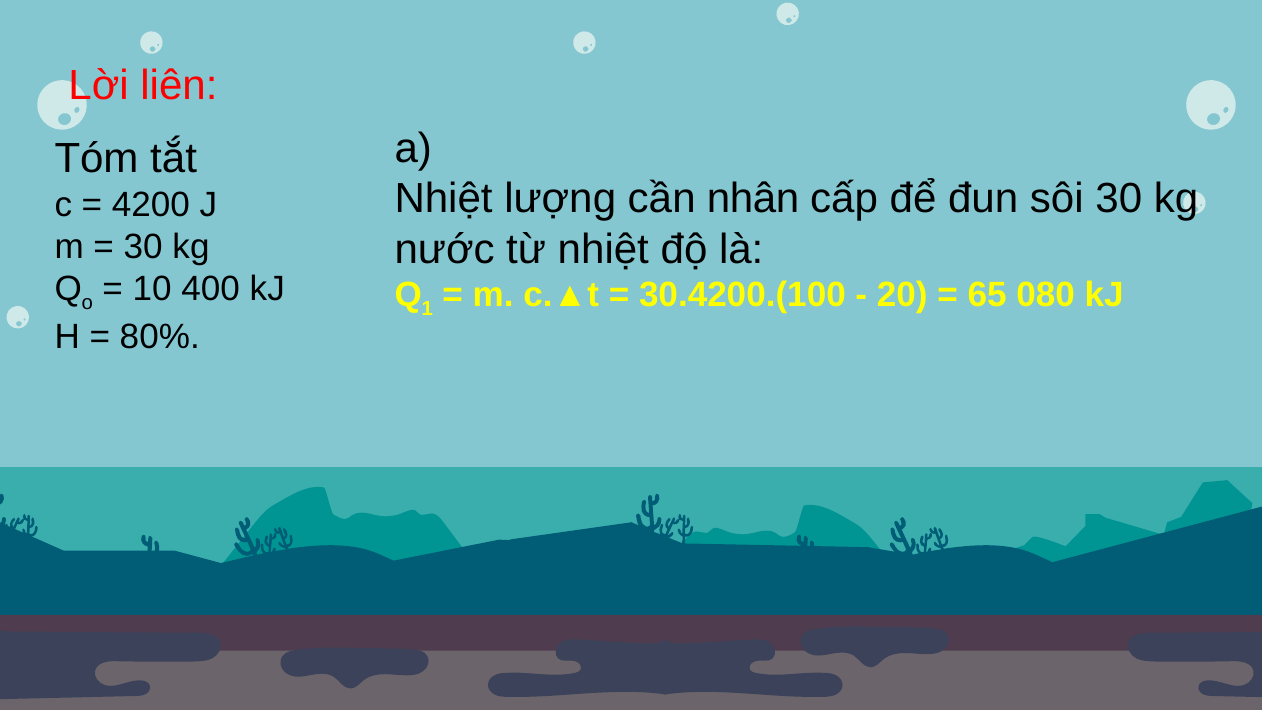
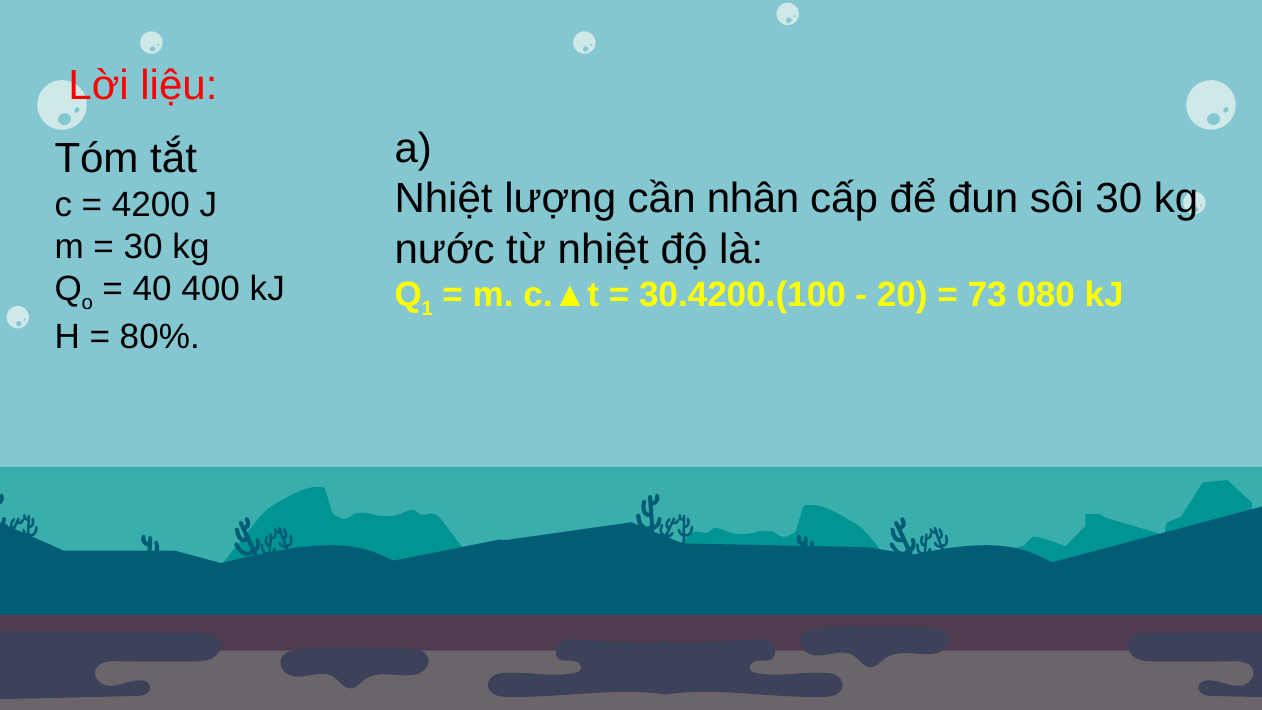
liên: liên -> liệu
10: 10 -> 40
65: 65 -> 73
